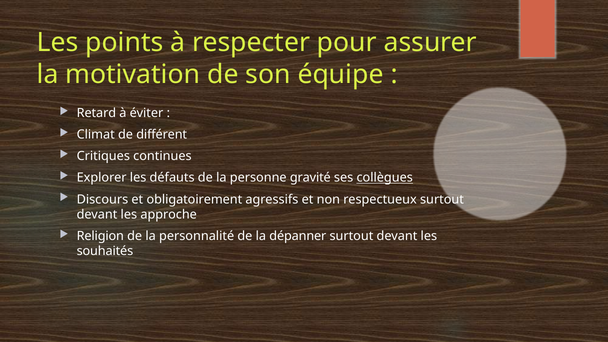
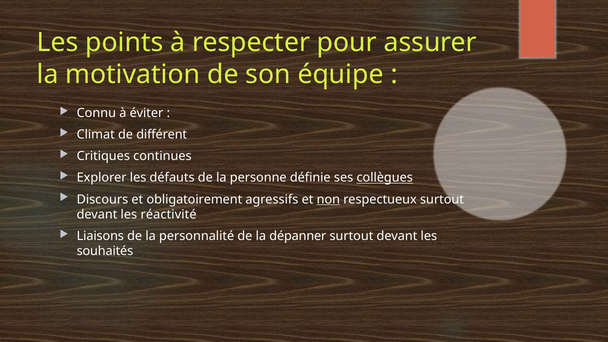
Retard: Retard -> Connu
gravité: gravité -> définie
non underline: none -> present
approche: approche -> réactivité
Religion: Religion -> Liaisons
